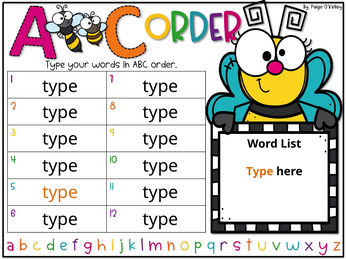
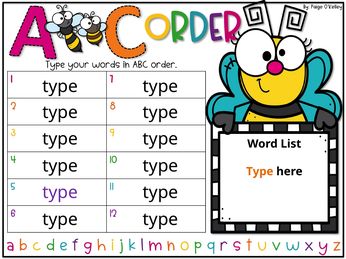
type at (60, 193) colour: orange -> purple
